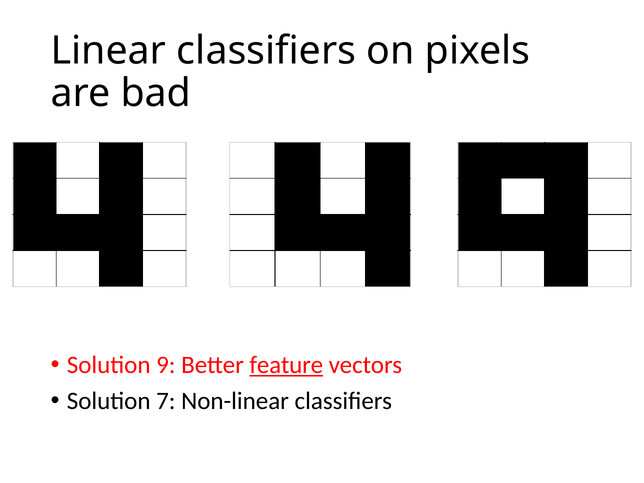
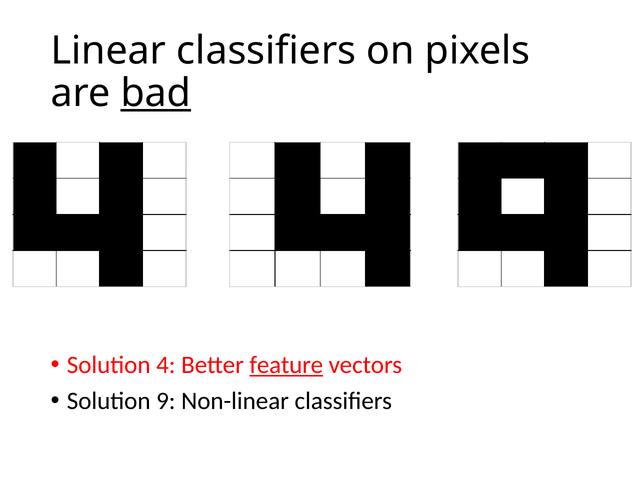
bad underline: none -> present
9: 9 -> 4
7: 7 -> 9
